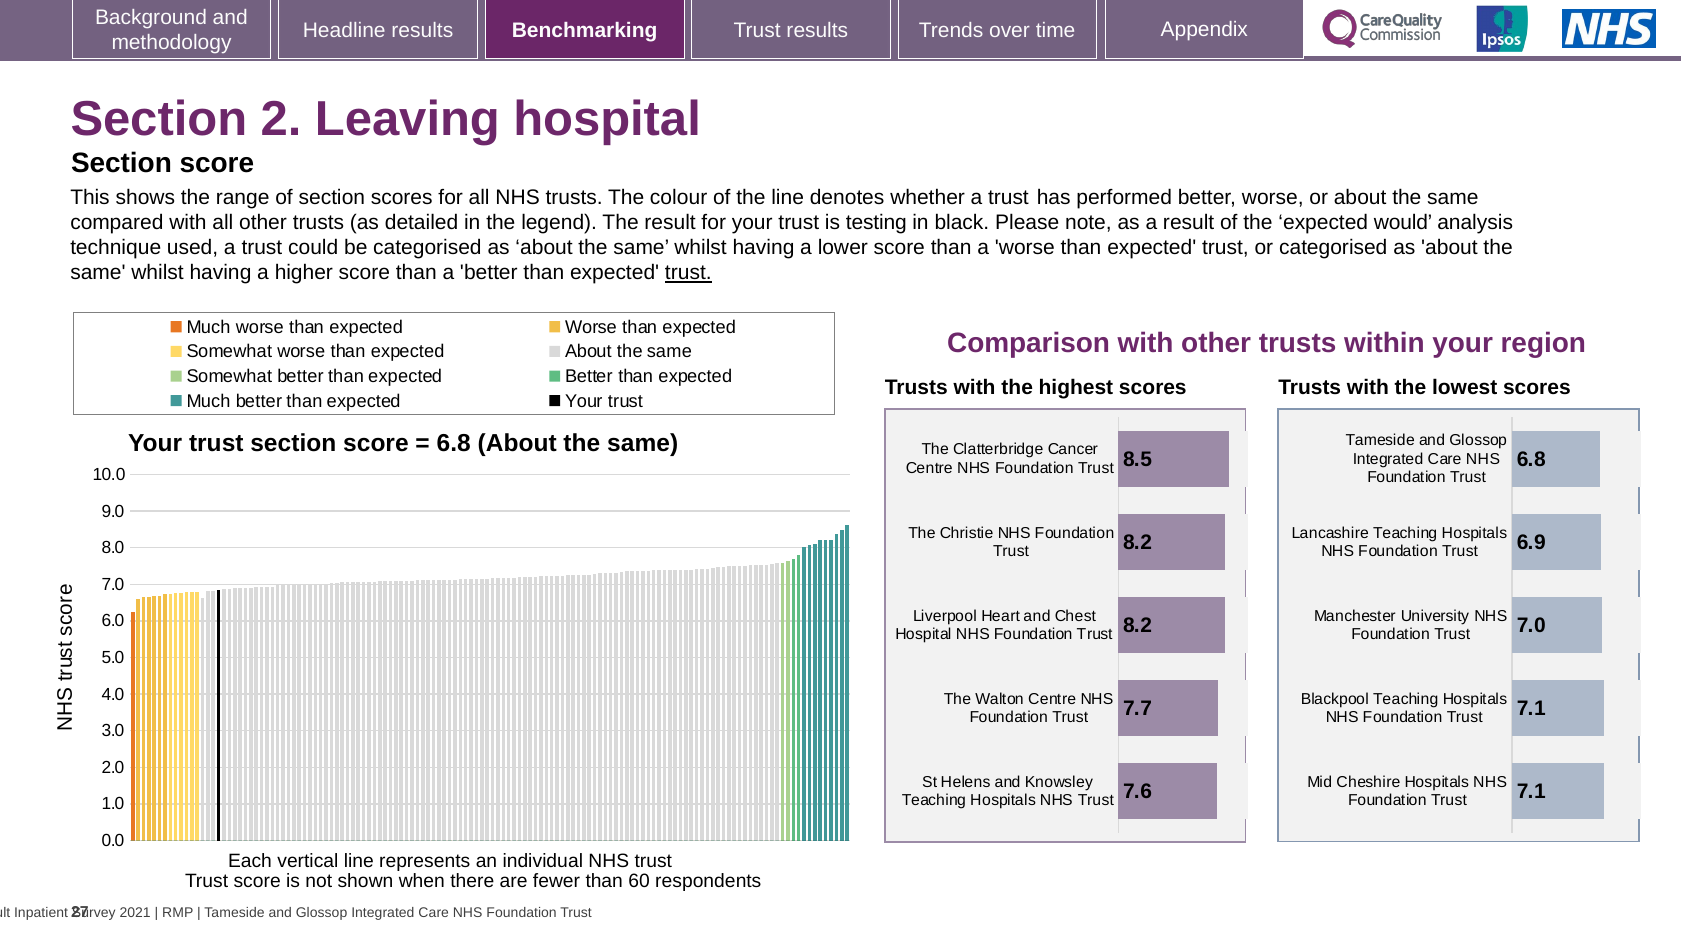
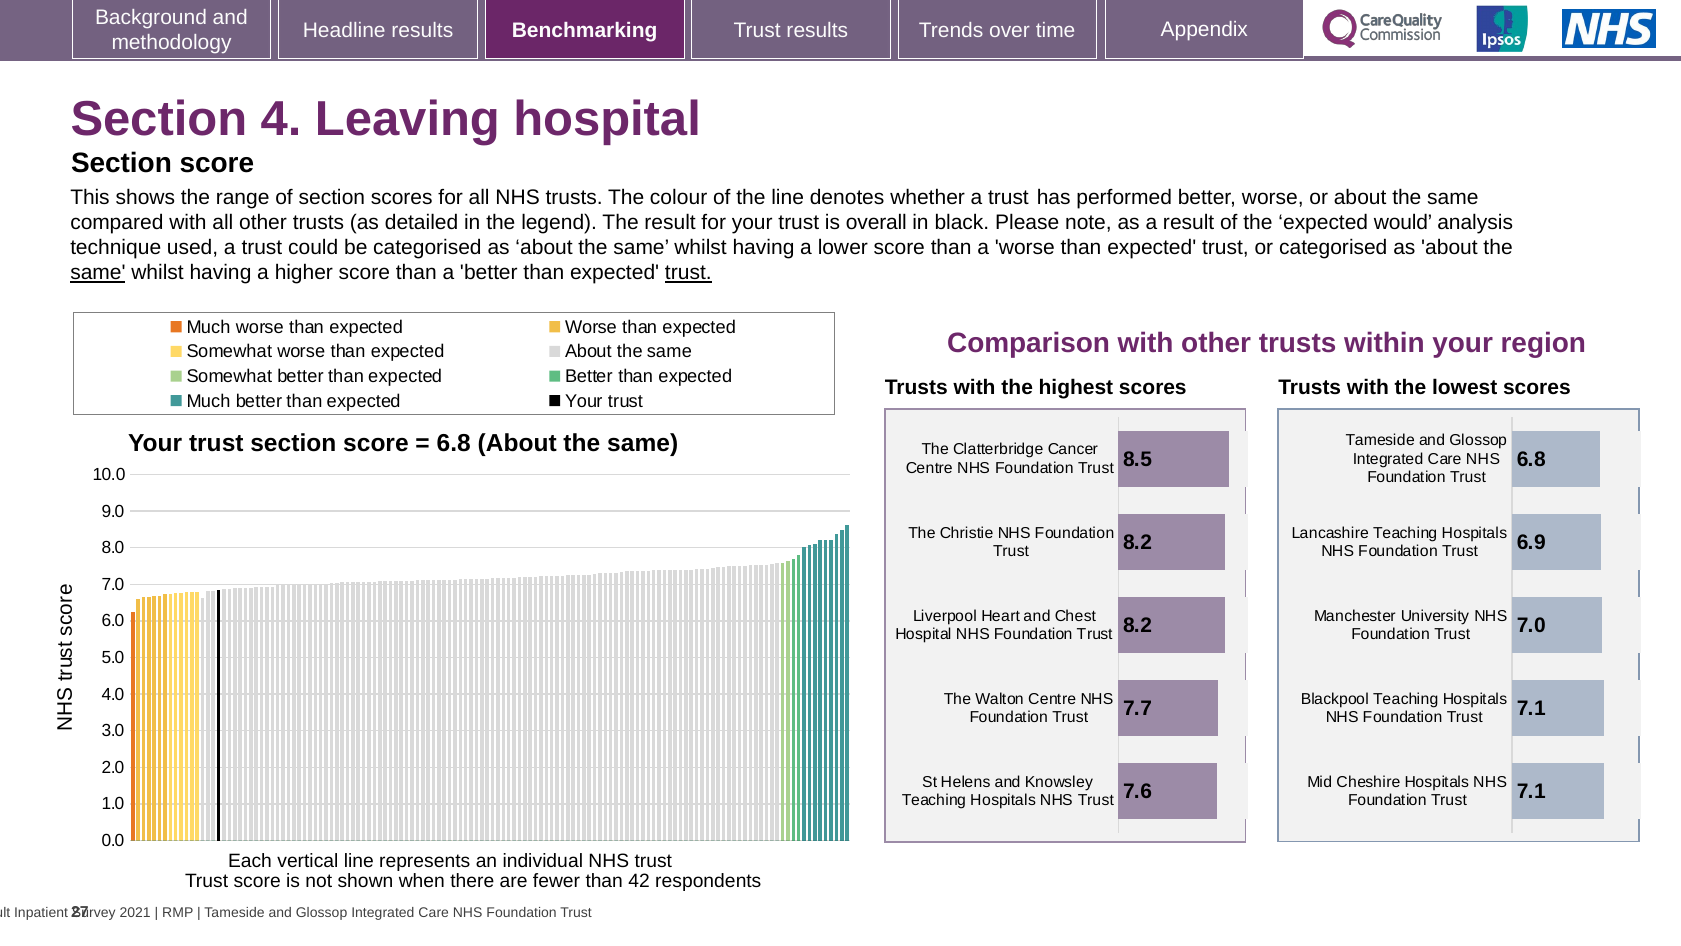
2: 2 -> 4
testing: testing -> overall
same at (98, 273) underline: none -> present
60: 60 -> 42
